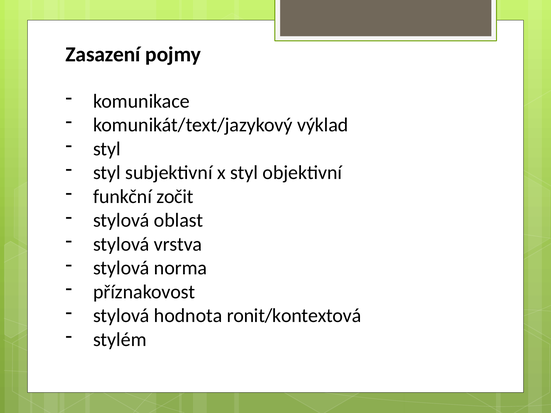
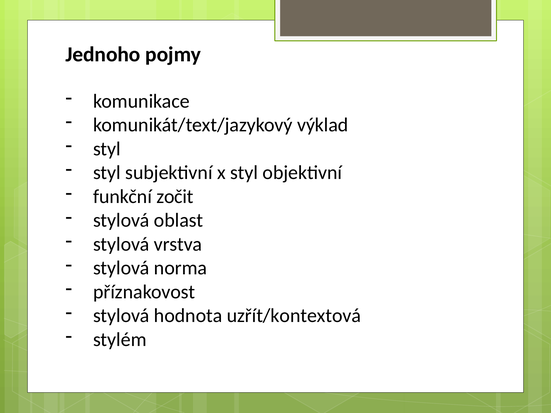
Zasazení: Zasazení -> Jednoho
ronit/kontextová: ronit/kontextová -> uzřít/kontextová
